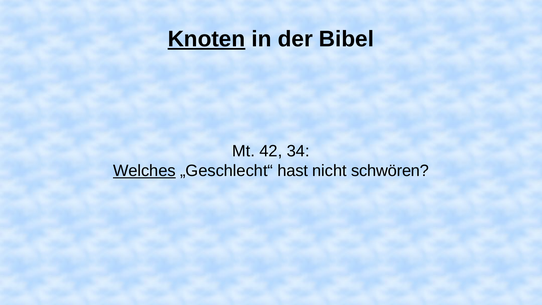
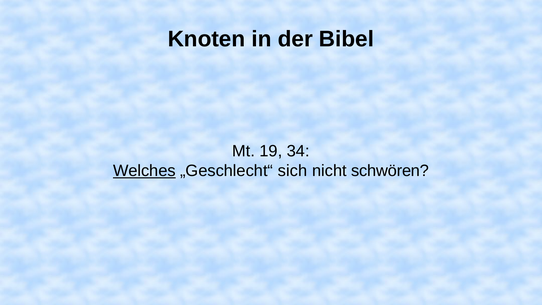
Knoten underline: present -> none
42: 42 -> 19
hast: hast -> sich
